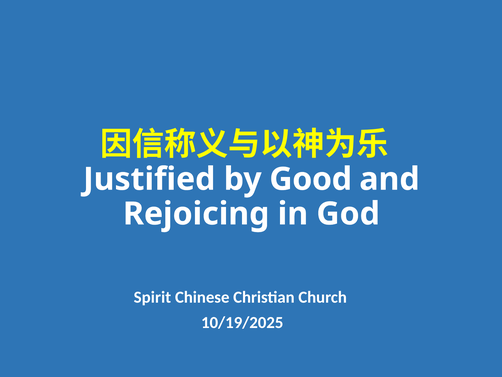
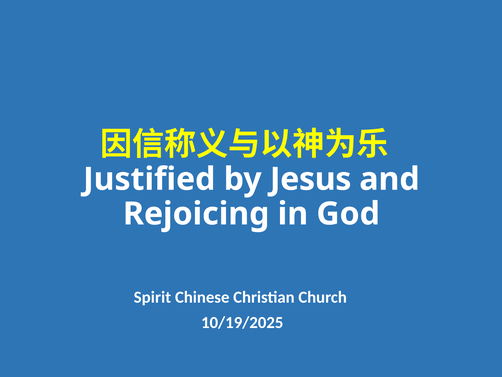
Good: Good -> Jesus
